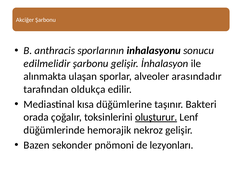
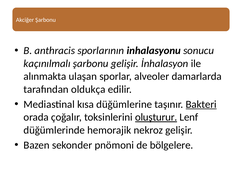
edilmelidir: edilmelidir -> kaçınılmalı
arasındadır: arasındadır -> damarlarda
Bakteri underline: none -> present
lezyonları: lezyonları -> bölgelere
